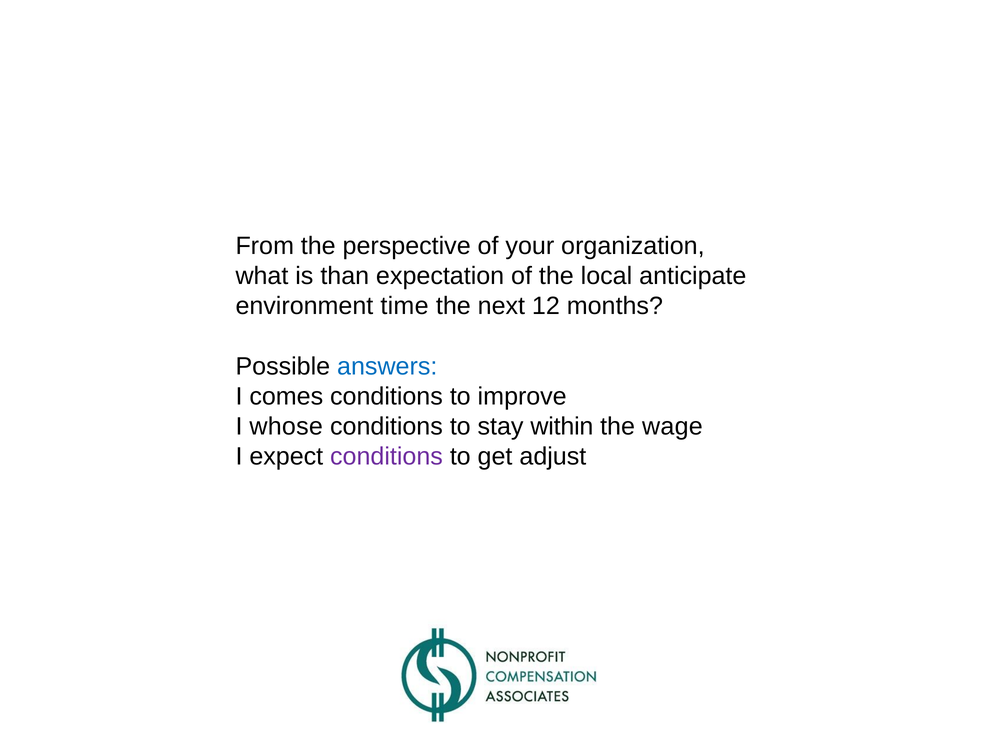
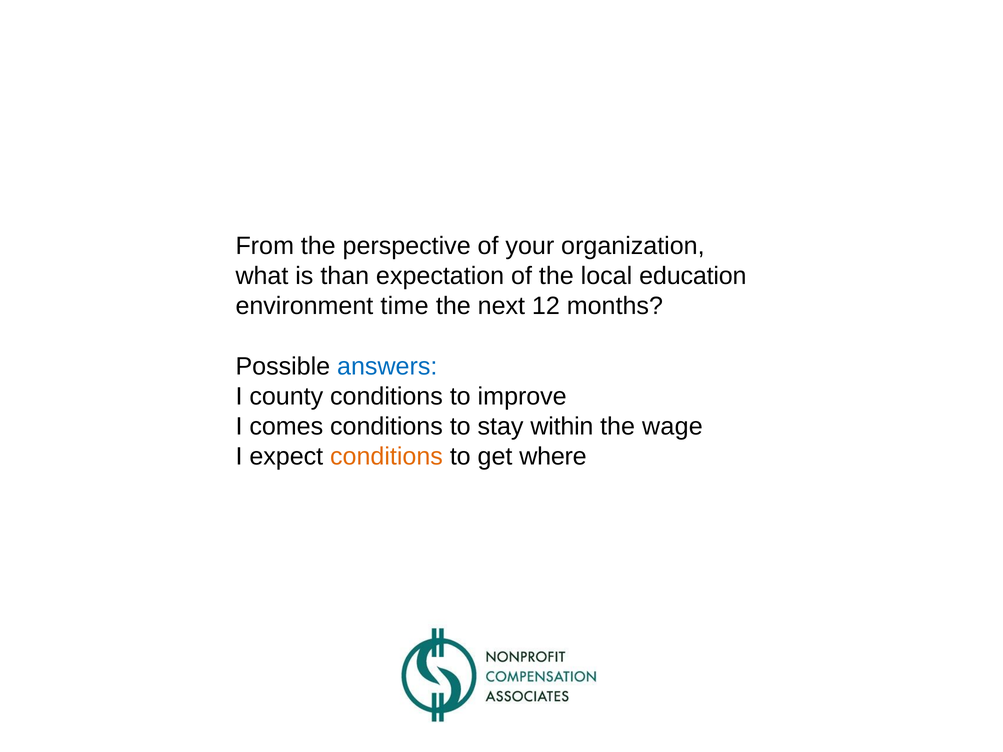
anticipate: anticipate -> education
comes: comes -> county
whose: whose -> comes
conditions at (386, 457) colour: purple -> orange
adjust: adjust -> where
